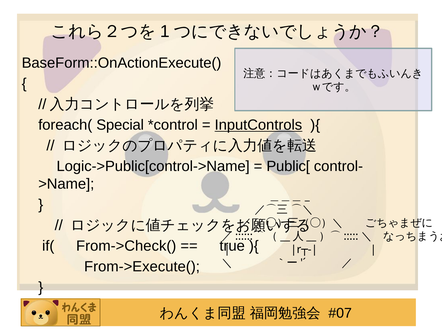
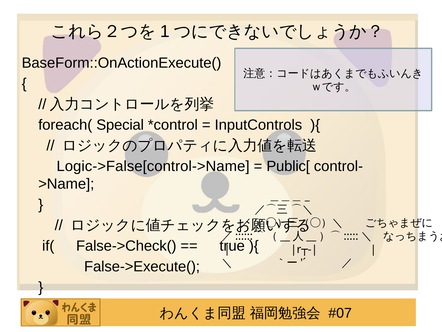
InputControls underline: present -> none
Logic->Public[control->Name: Logic->Public[control->Name -> Logic->False[control->Name
From->Check(: From->Check( -> False->Check(
From->Execute(: From->Execute( -> False->Execute(
